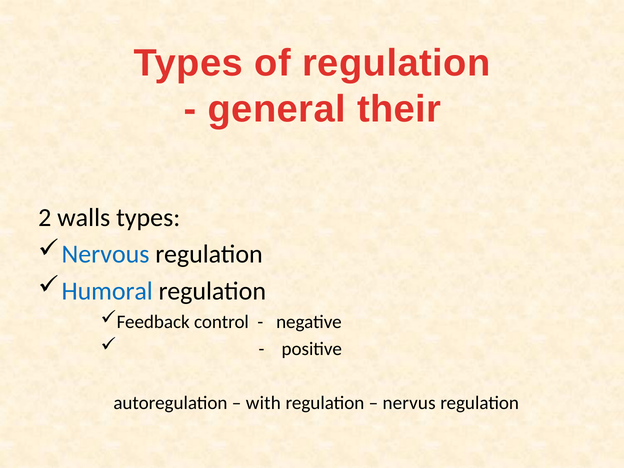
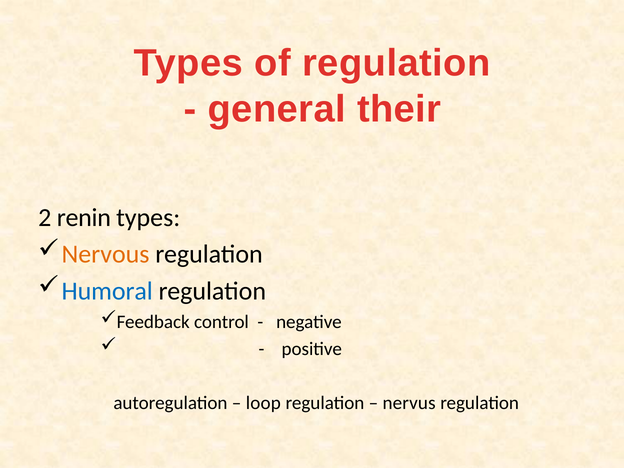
walls: walls -> renin
Nervous colour: blue -> orange
with: with -> loop
